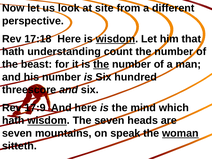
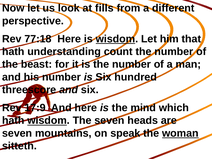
site: site -> fills
17:18: 17:18 -> 77:18
the at (101, 64) underline: present -> none
